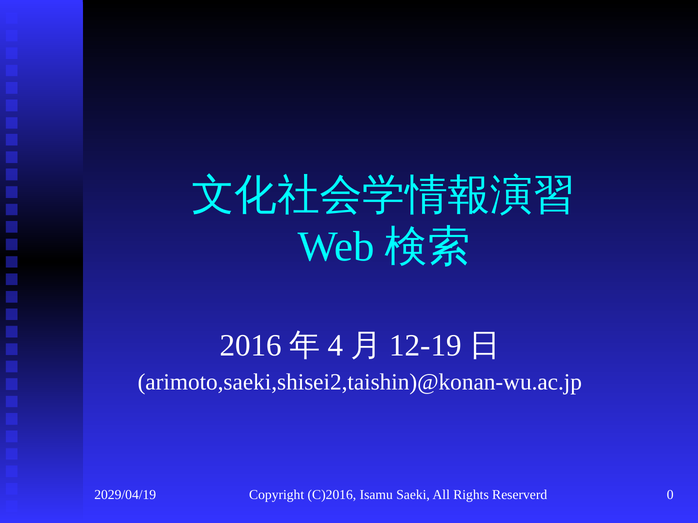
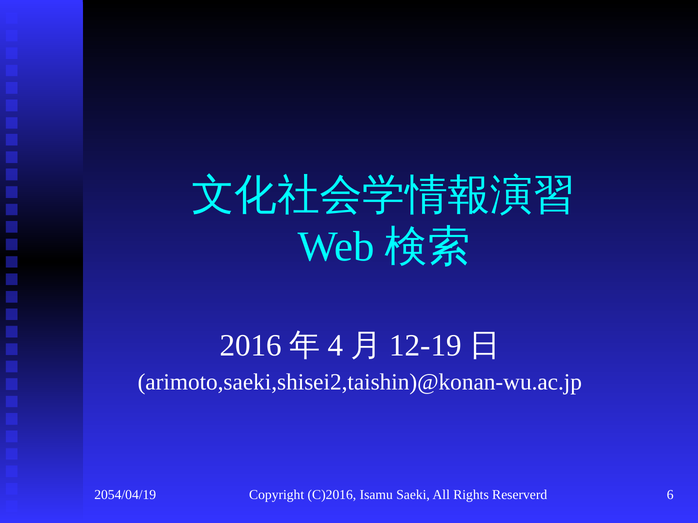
2029/04/19: 2029/04/19 -> 2054/04/19
0: 0 -> 6
